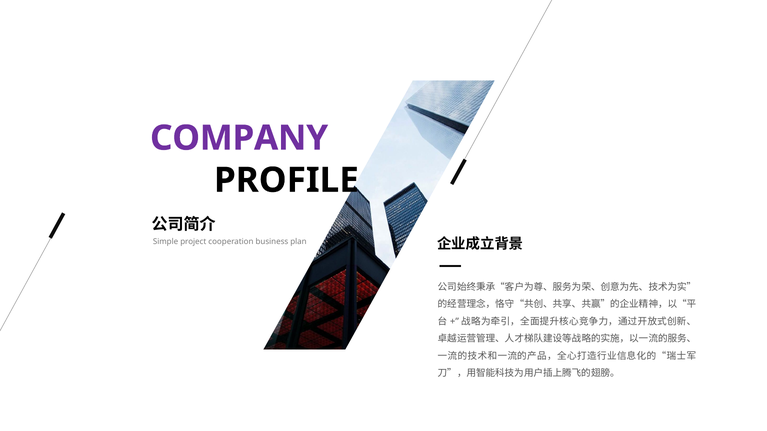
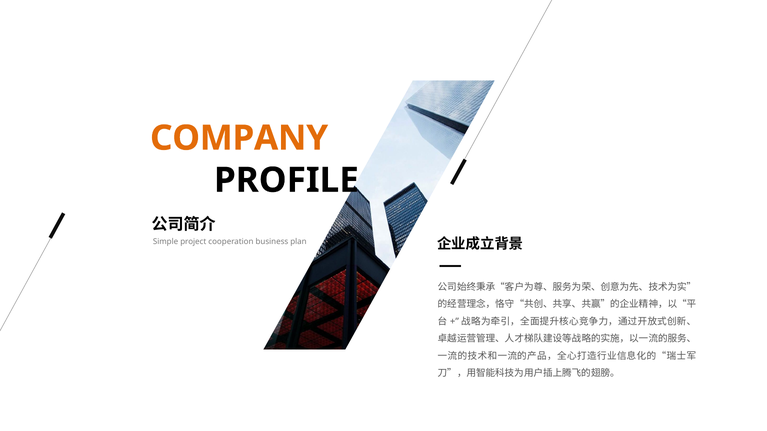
COMPANY colour: purple -> orange
